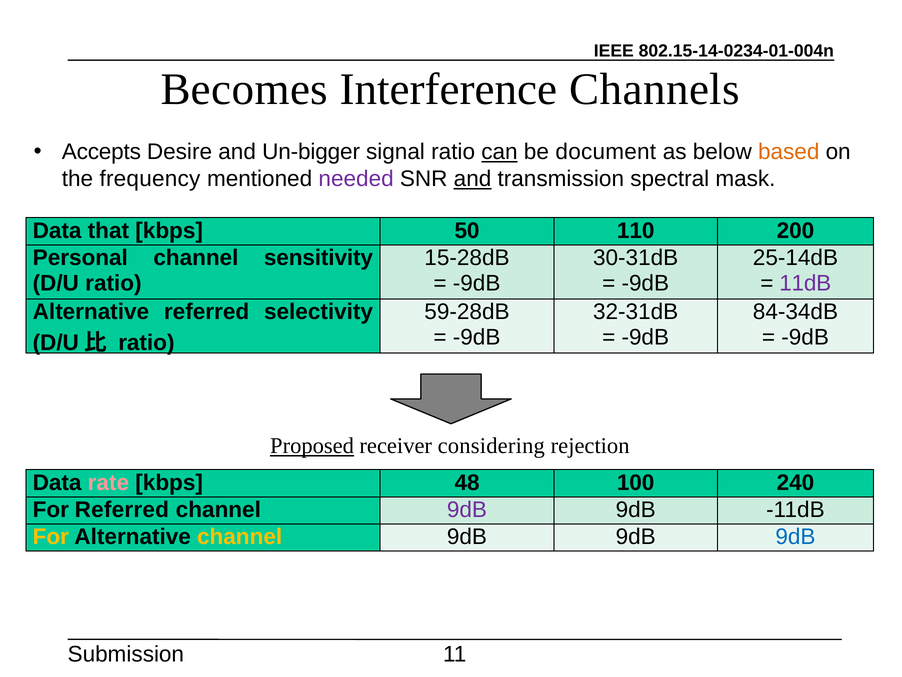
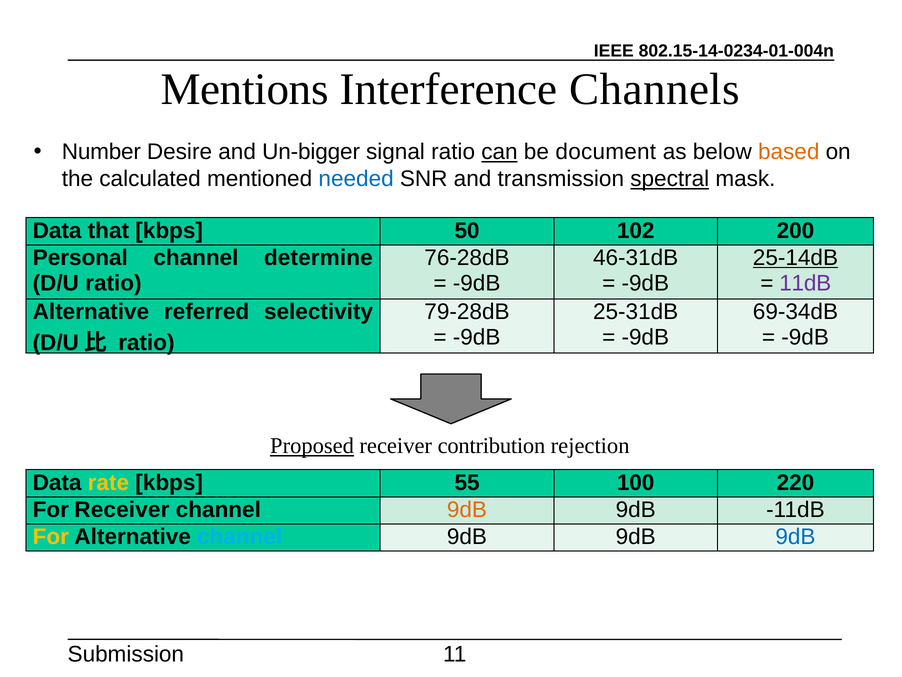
Becomes: Becomes -> Mentions
Accepts: Accepts -> Number
frequency: frequency -> calculated
needed colour: purple -> blue
and at (473, 179) underline: present -> none
spectral underline: none -> present
110: 110 -> 102
sensitivity: sensitivity -> determine
15-28dB: 15-28dB -> 76-28dB
30-31dB: 30-31dB -> 46-31dB
25-14dB underline: none -> present
59-28dB: 59-28dB -> 79-28dB
32-31dB: 32-31dB -> 25-31dB
84-34dB: 84-34dB -> 69-34dB
considering: considering -> contribution
rate colour: pink -> yellow
48: 48 -> 55
240: 240 -> 220
For Referred: Referred -> Receiver
9dB at (467, 509) colour: purple -> orange
channel at (240, 537) colour: yellow -> light blue
